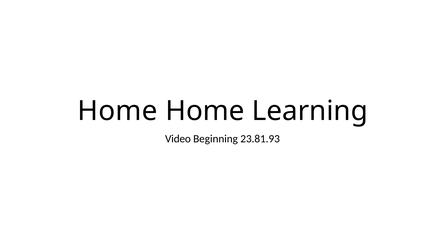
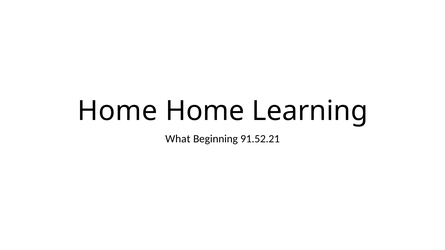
Video: Video -> What
23.81.93: 23.81.93 -> 91.52.21
